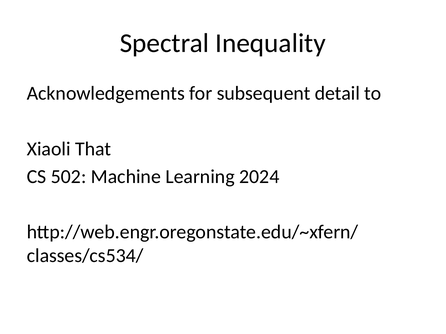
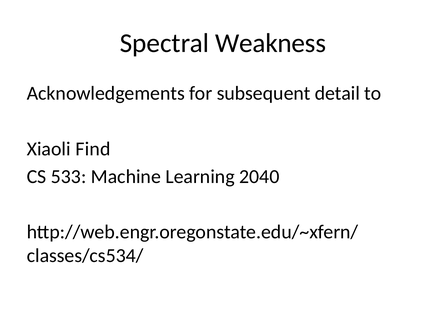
Inequality: Inequality -> Weakness
That: That -> Find
502: 502 -> 533
2024: 2024 -> 2040
